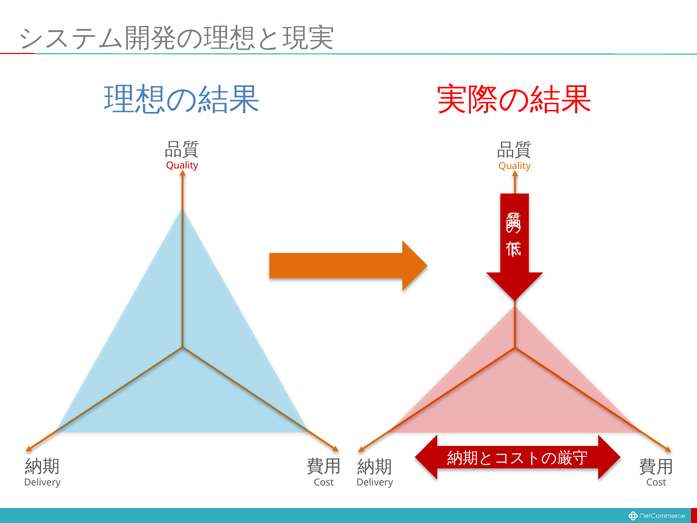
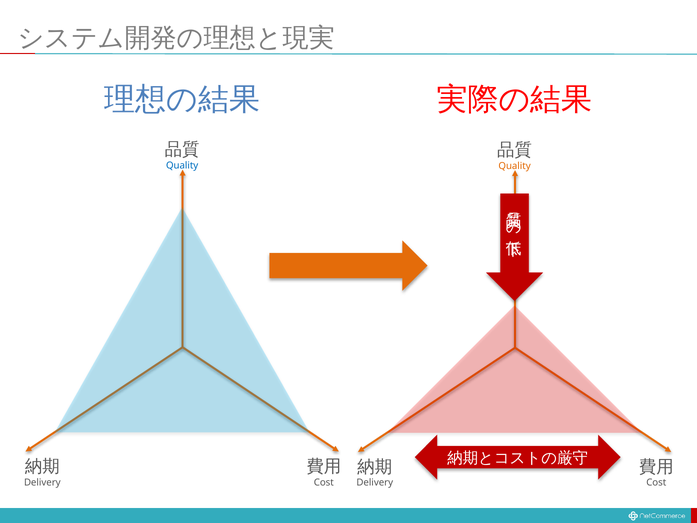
Quality at (182, 165) colour: red -> blue
